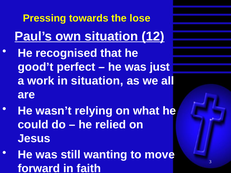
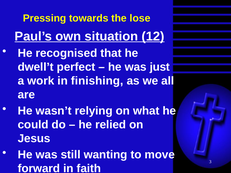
good’t: good’t -> dwell’t
in situation: situation -> finishing
